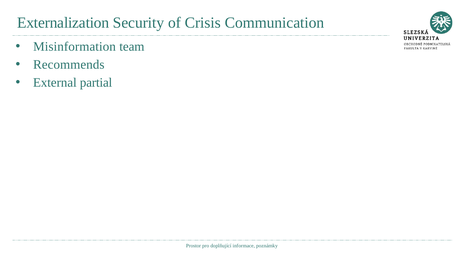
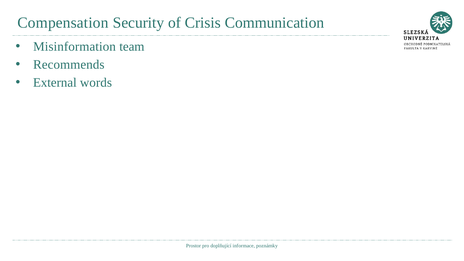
Externalization: Externalization -> Compensation
partial: partial -> words
